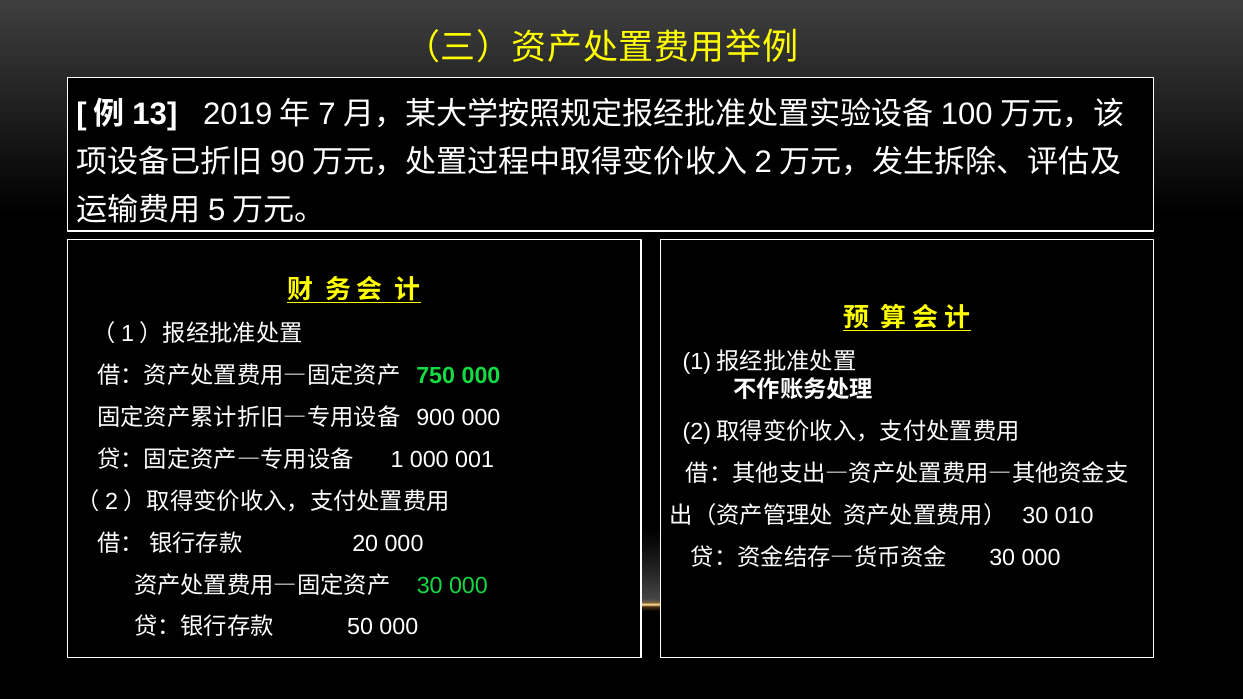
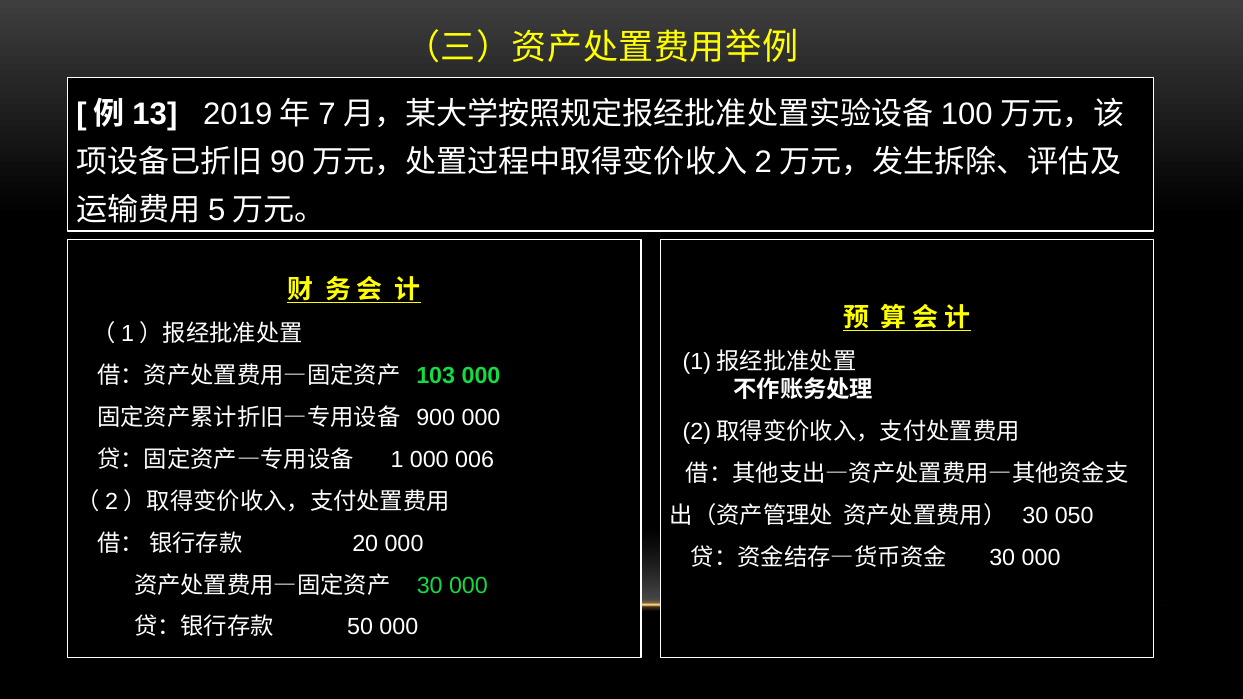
750: 750 -> 103
001: 001 -> 006
010: 010 -> 050
